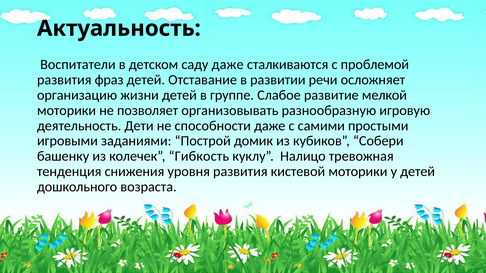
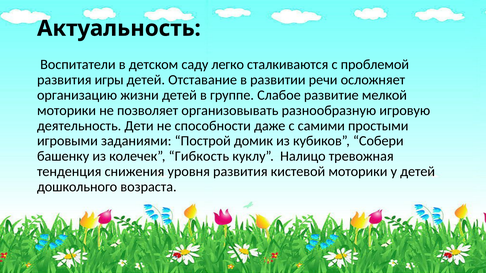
саду даже: даже -> легко
фраз: фраз -> игры
